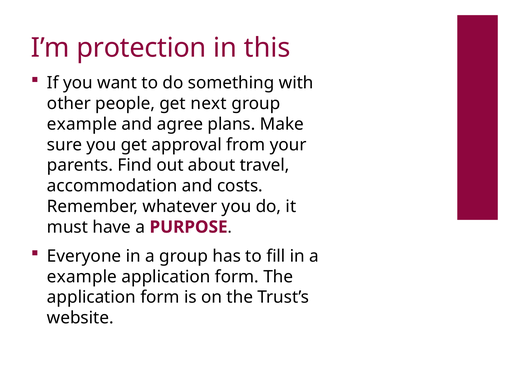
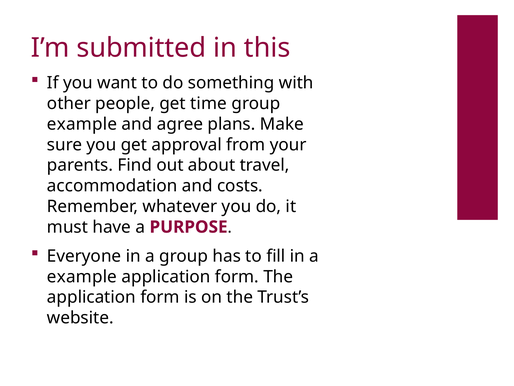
protection: protection -> submitted
next: next -> time
